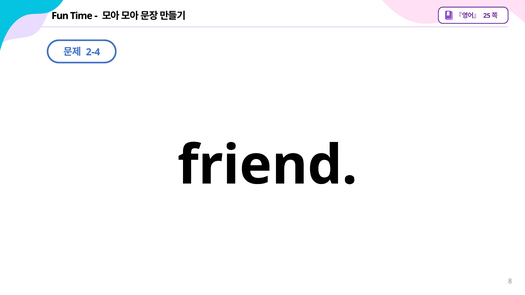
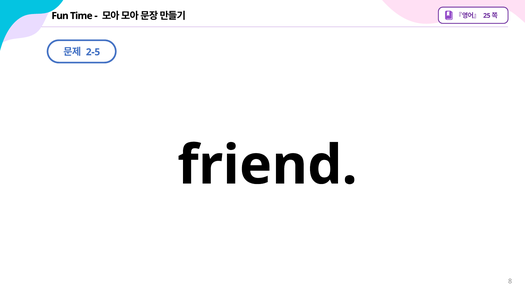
2-4: 2-4 -> 2-5
